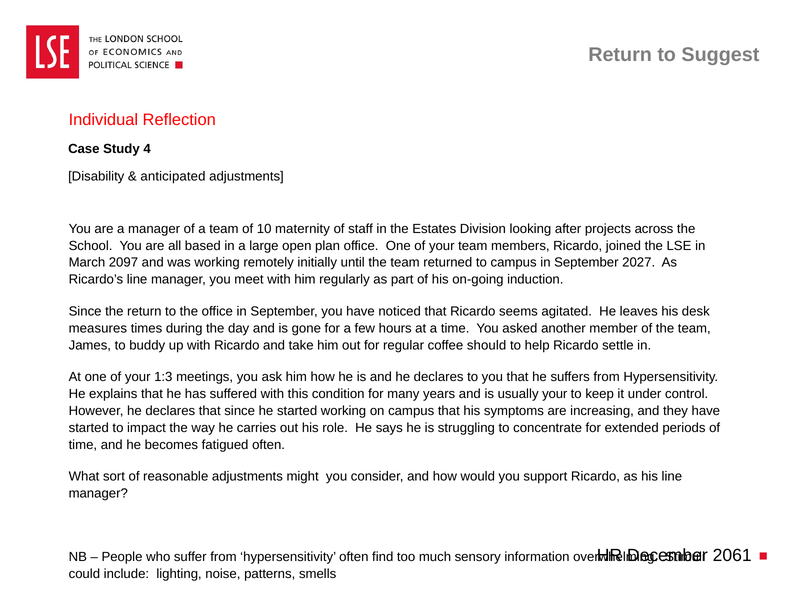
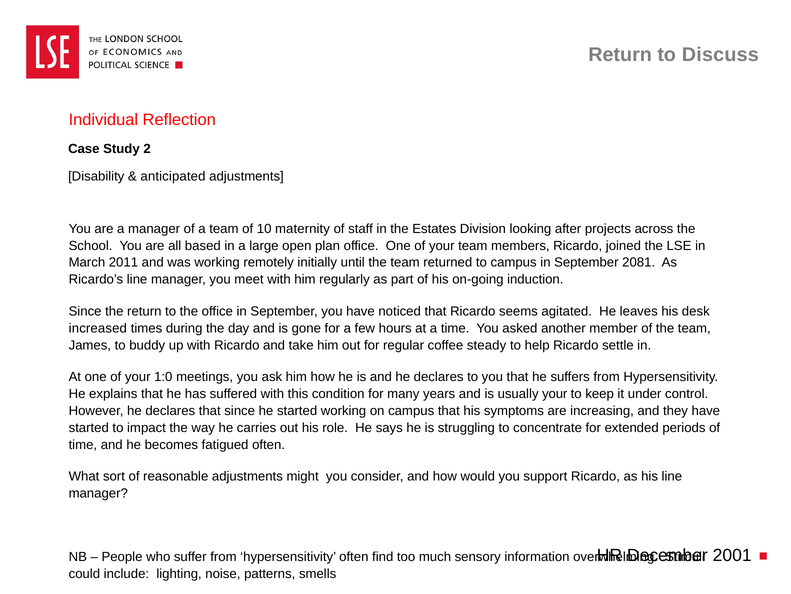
Suggest: Suggest -> Discuss
4: 4 -> 2
2097: 2097 -> 2011
2027: 2027 -> 2081
measures: measures -> increased
should: should -> steady
1:3: 1:3 -> 1:0
2061: 2061 -> 2001
